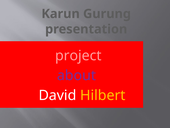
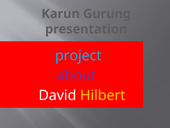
project colour: pink -> light blue
